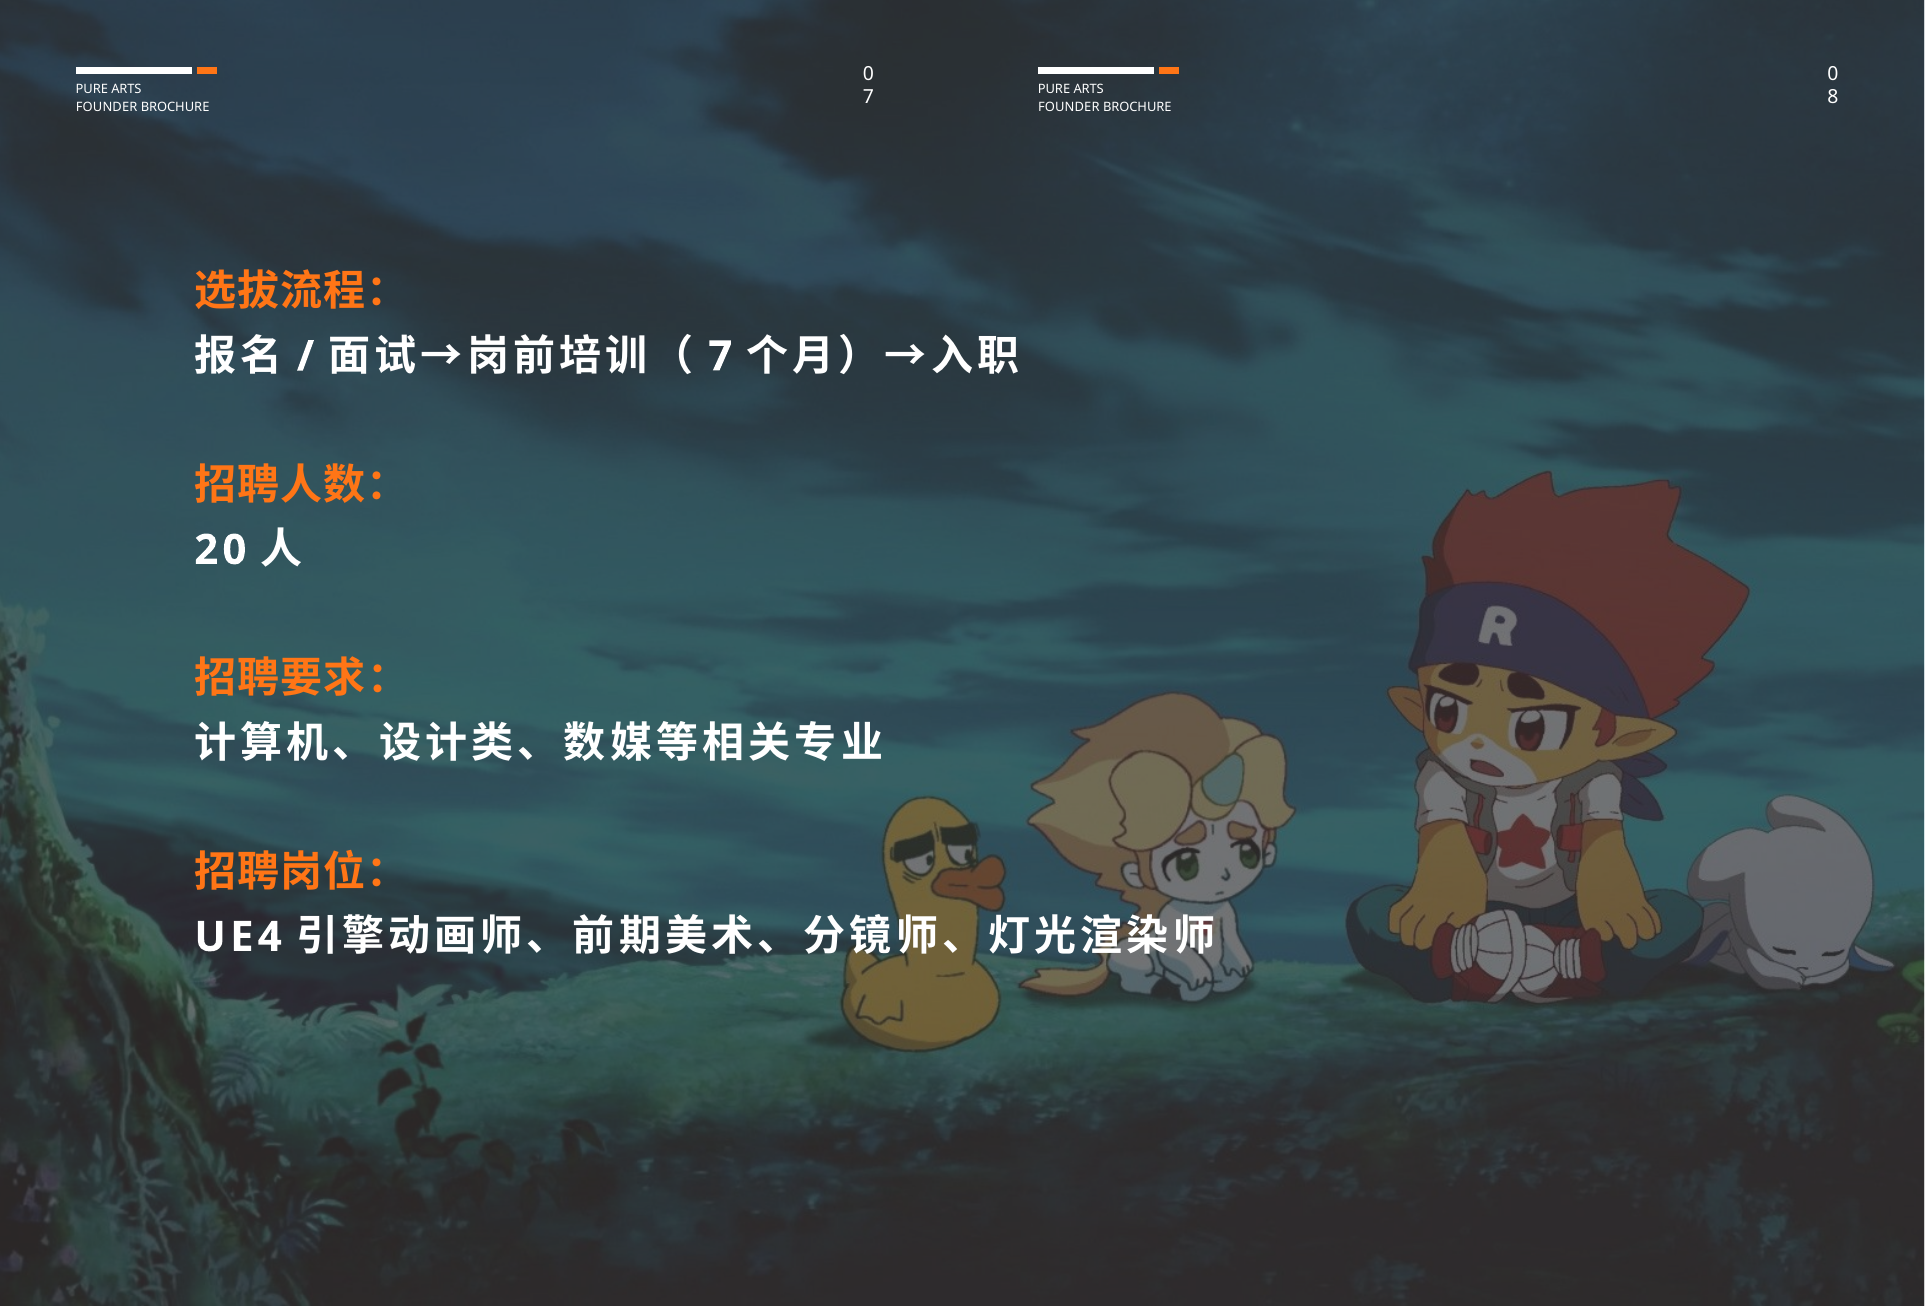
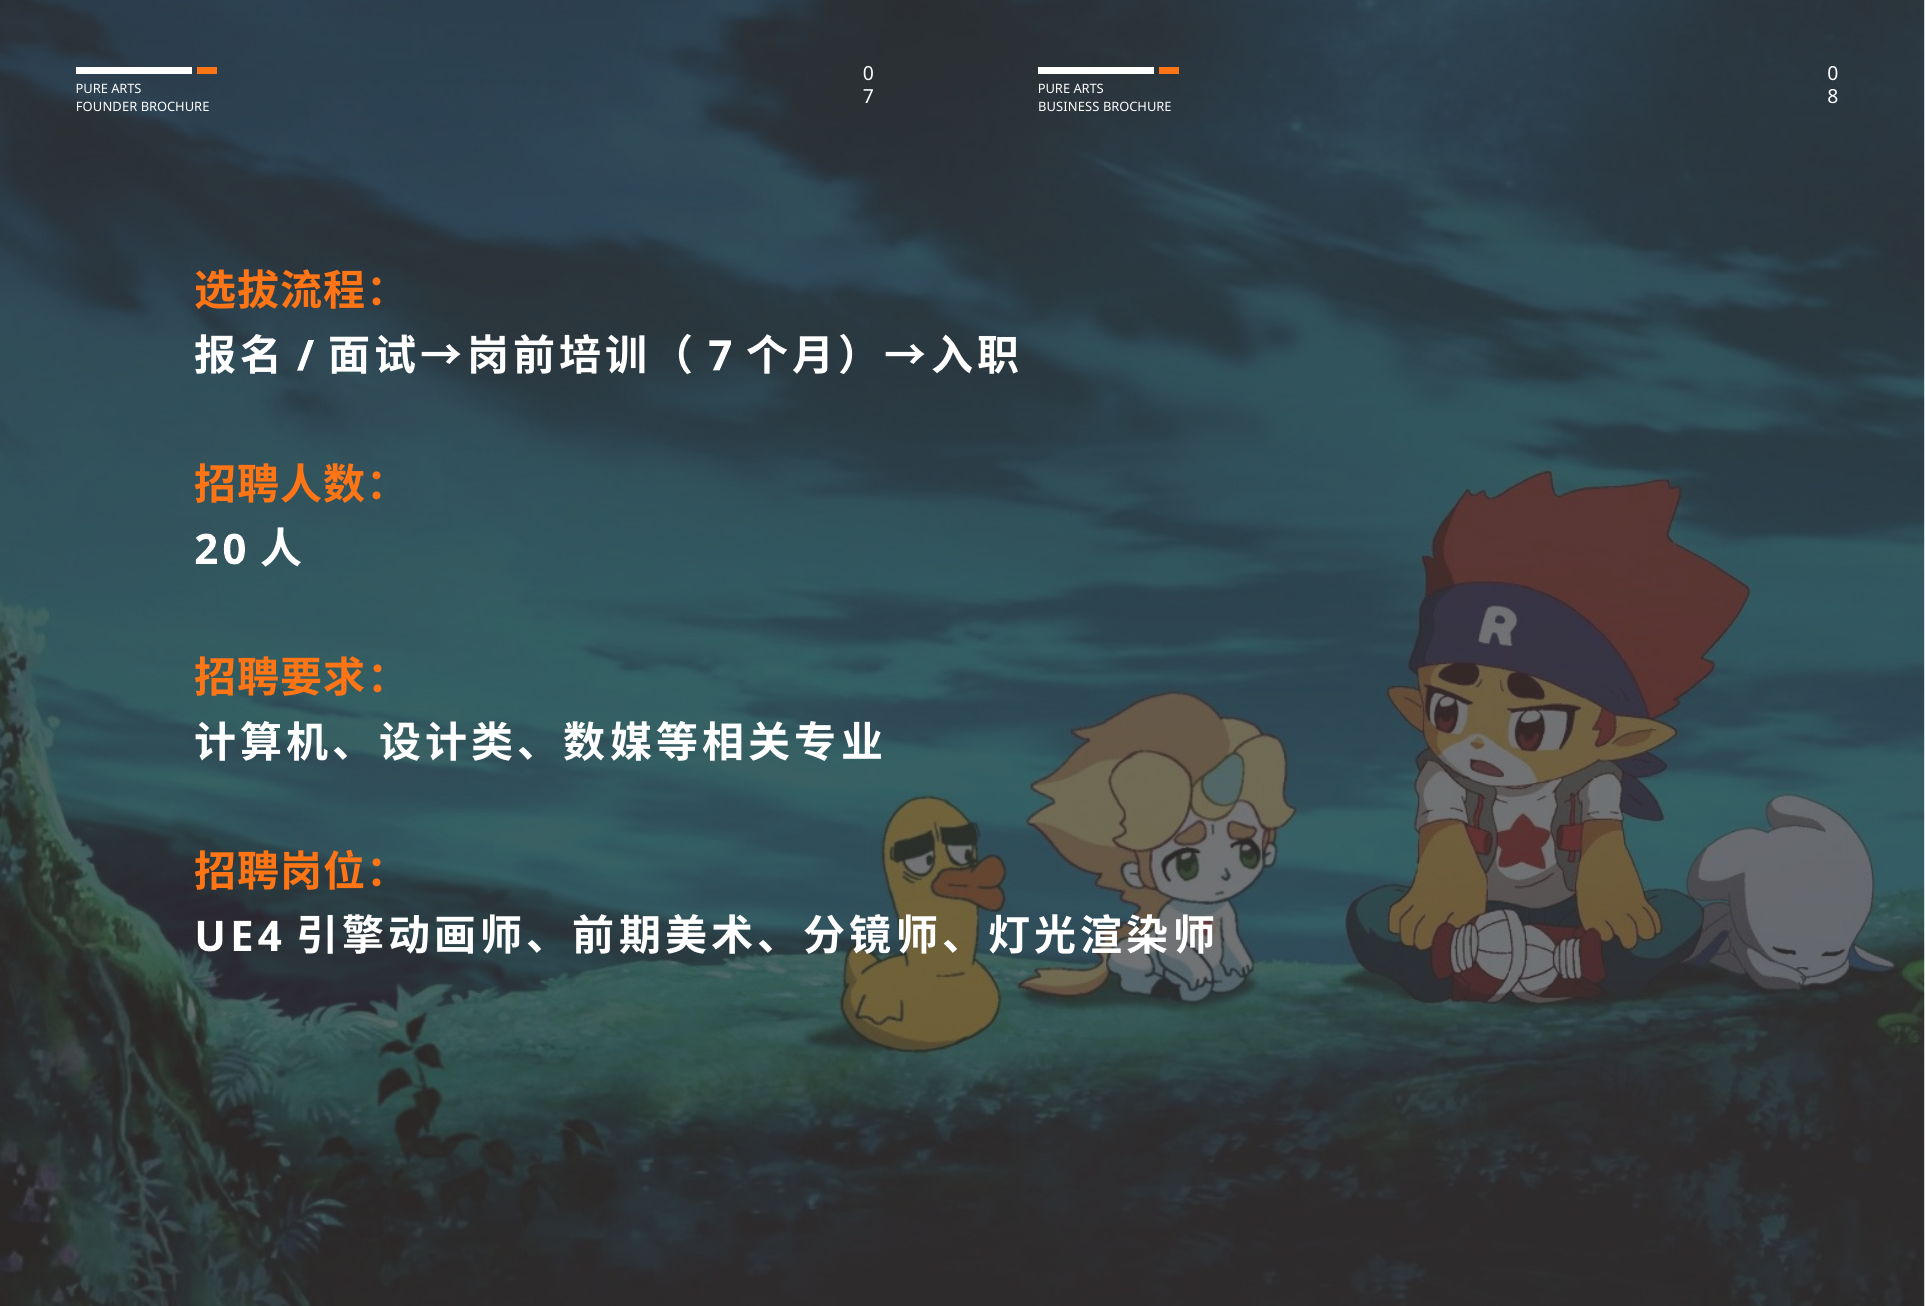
FOUNDER at (1069, 107): FOUNDER -> BUSINESS
